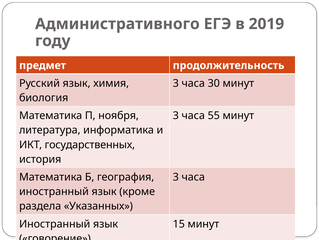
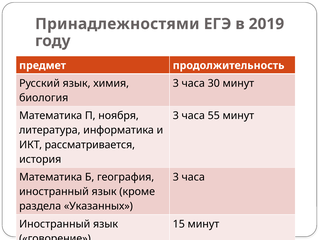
Административного: Административного -> Принадлежностями
государственных: государственных -> рассматривается
